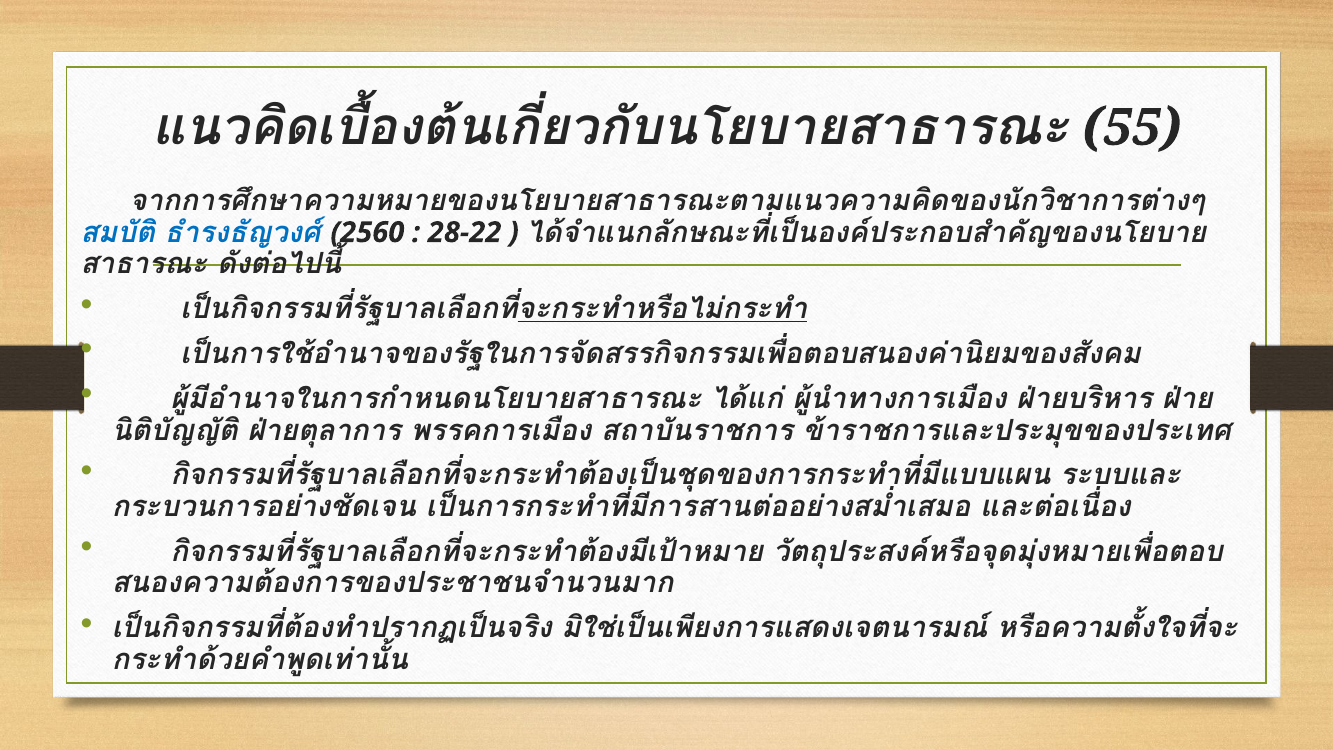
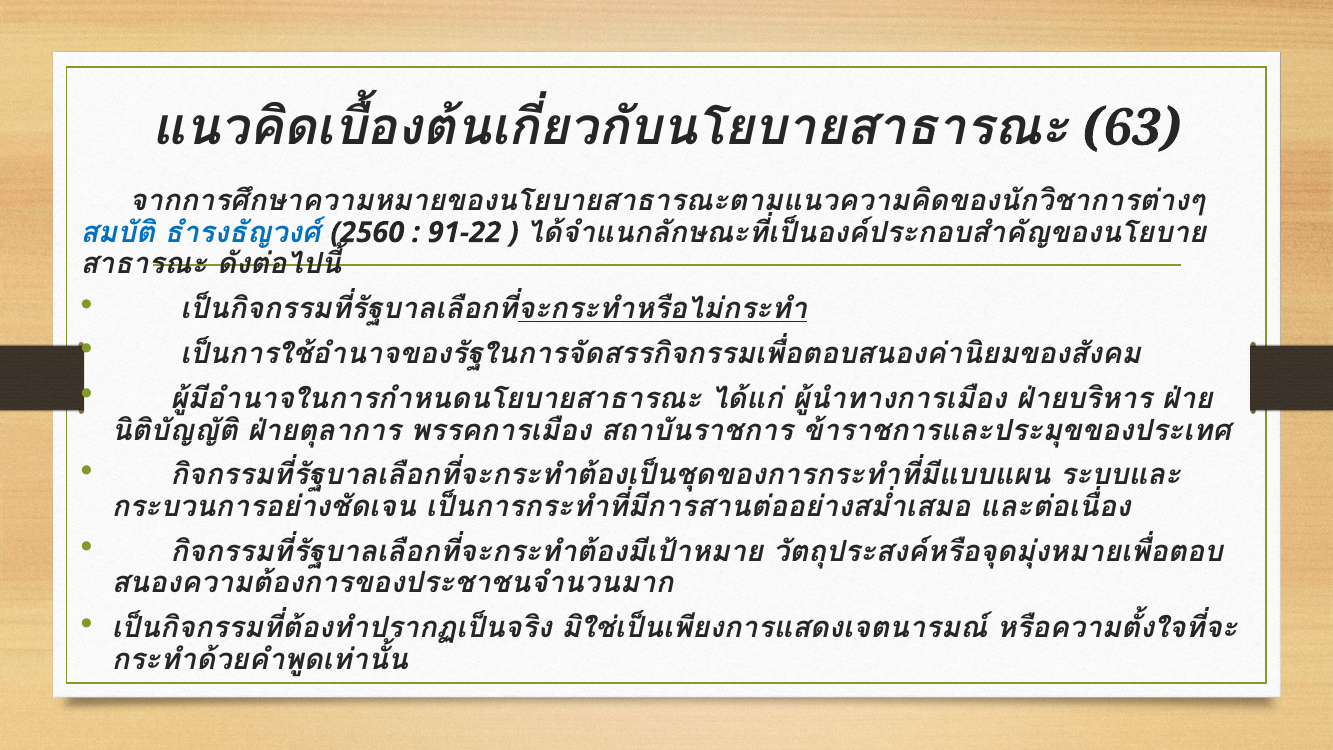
55: 55 -> 63
28-22: 28-22 -> 91-22
